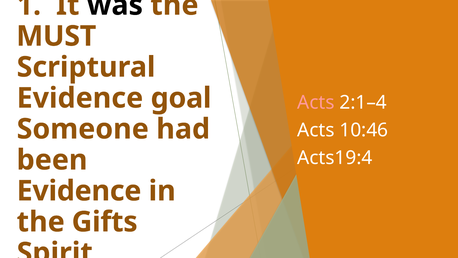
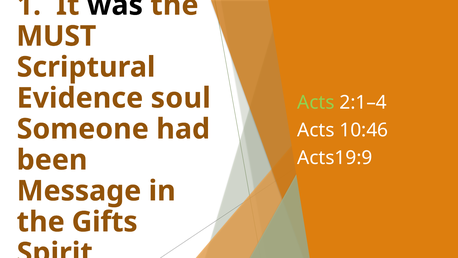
goal: goal -> soul
Acts at (316, 102) colour: pink -> light green
Acts19:4: Acts19:4 -> Acts19:9
Evidence at (79, 191): Evidence -> Message
